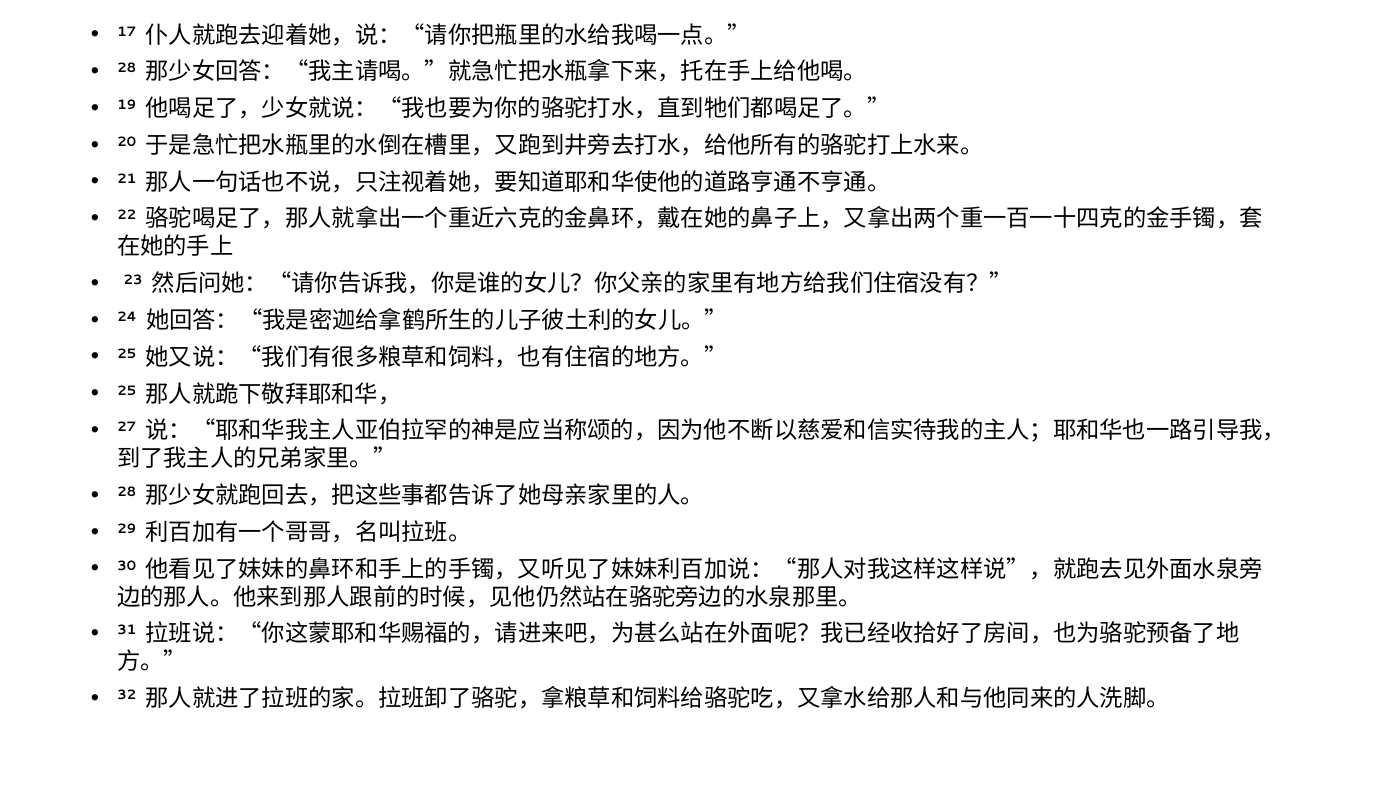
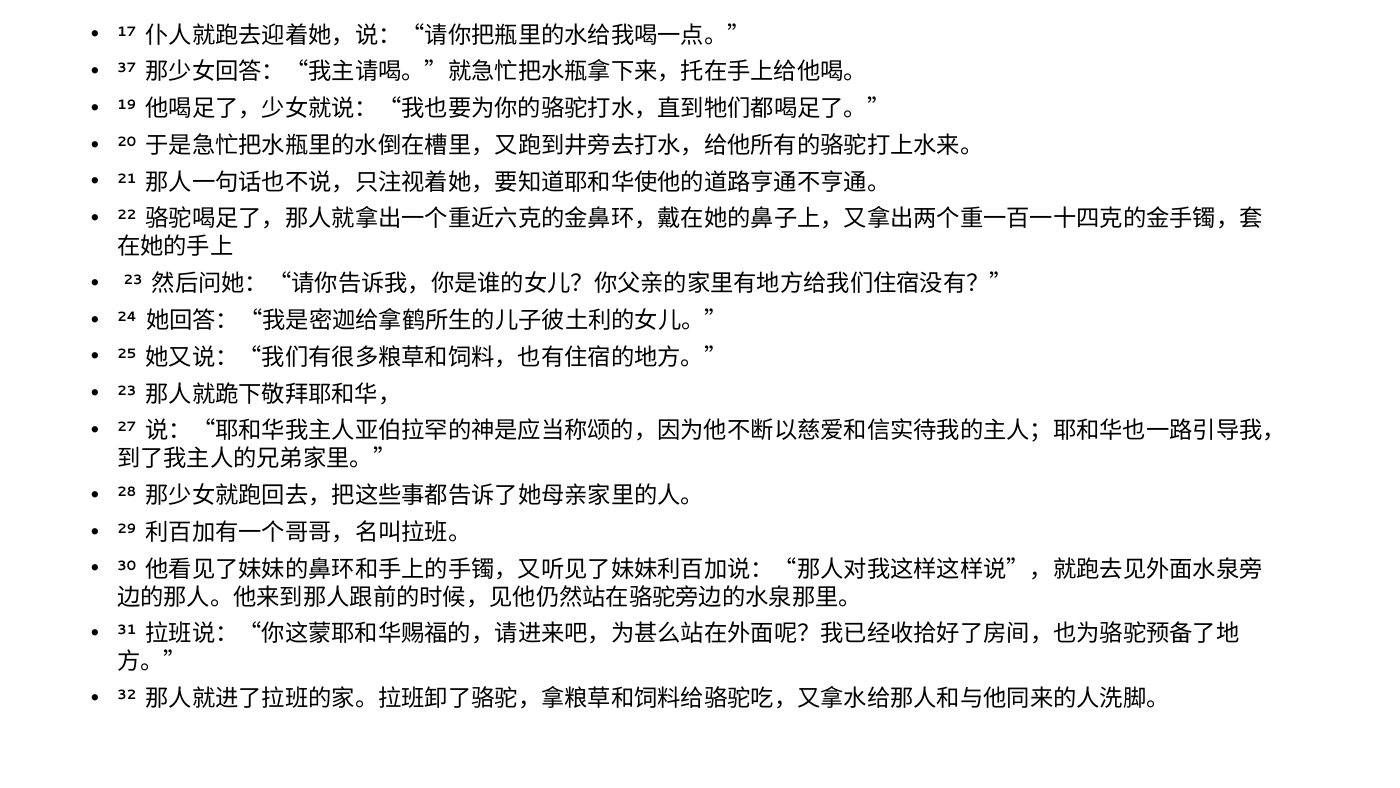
28 at (127, 68): 28 -> 37
25 at (127, 390): 25 -> 23
